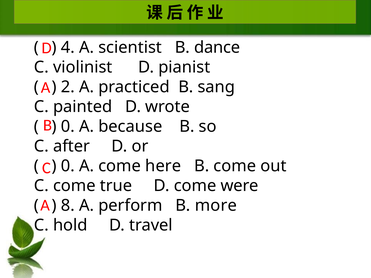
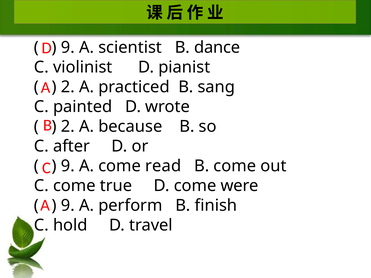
4 at (68, 47): 4 -> 9
0 at (68, 127): 0 -> 2
0 at (68, 166): 0 -> 9
here: here -> read
8 at (68, 206): 8 -> 9
more: more -> finish
